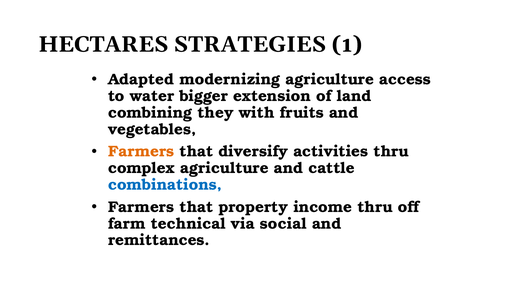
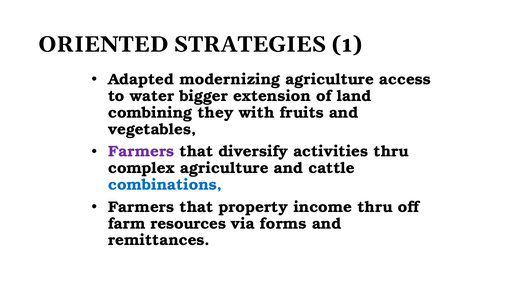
HECTARES: HECTARES -> ORIENTED
Farmers at (141, 152) colour: orange -> purple
technical: technical -> resources
social: social -> forms
